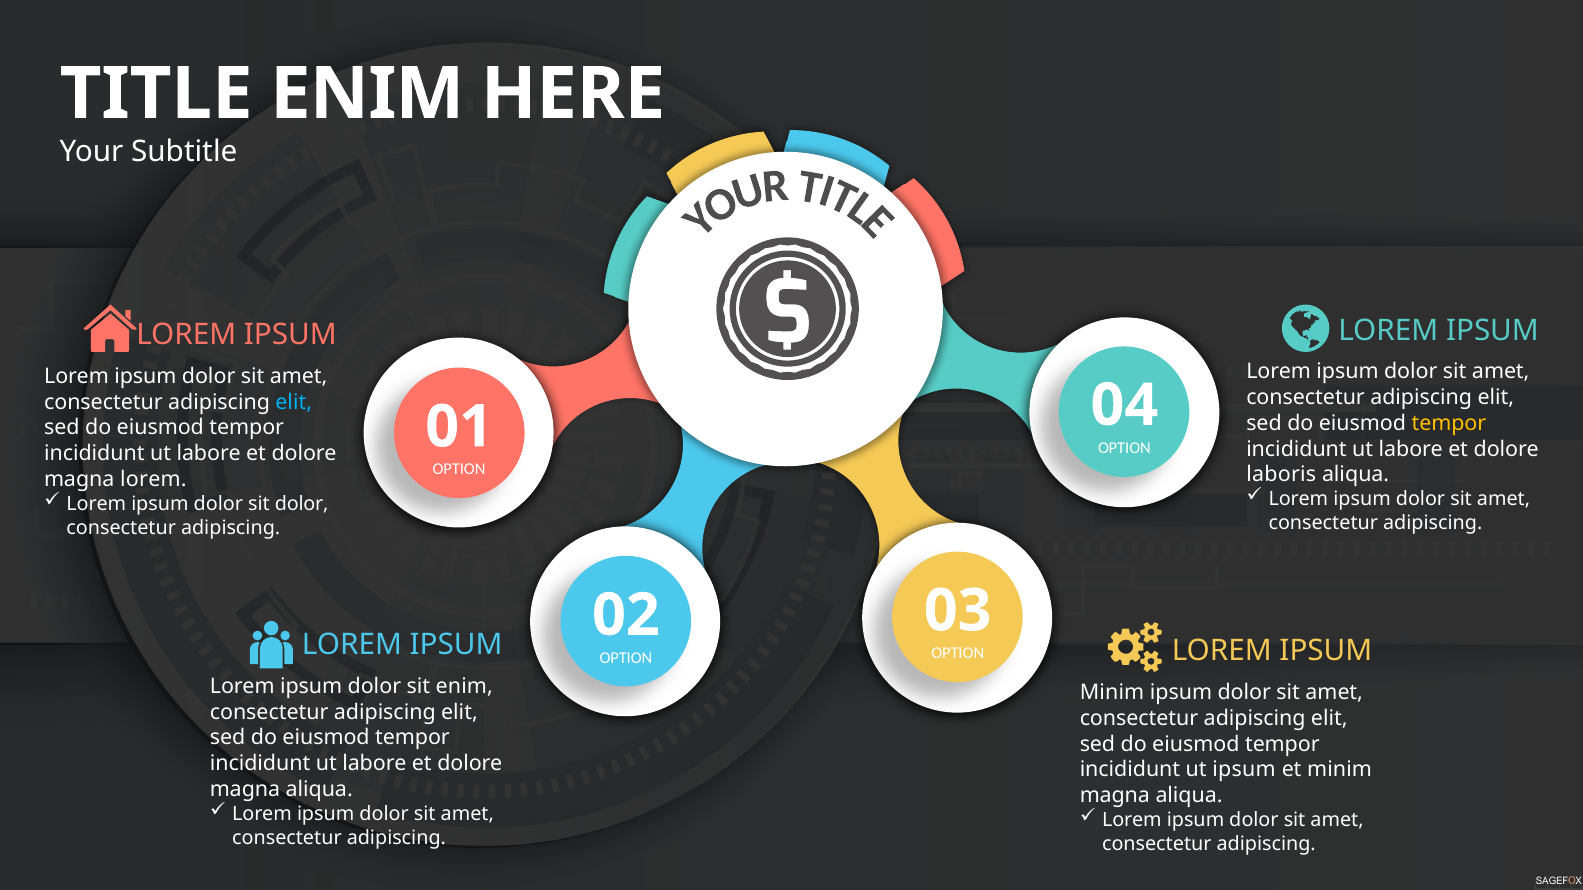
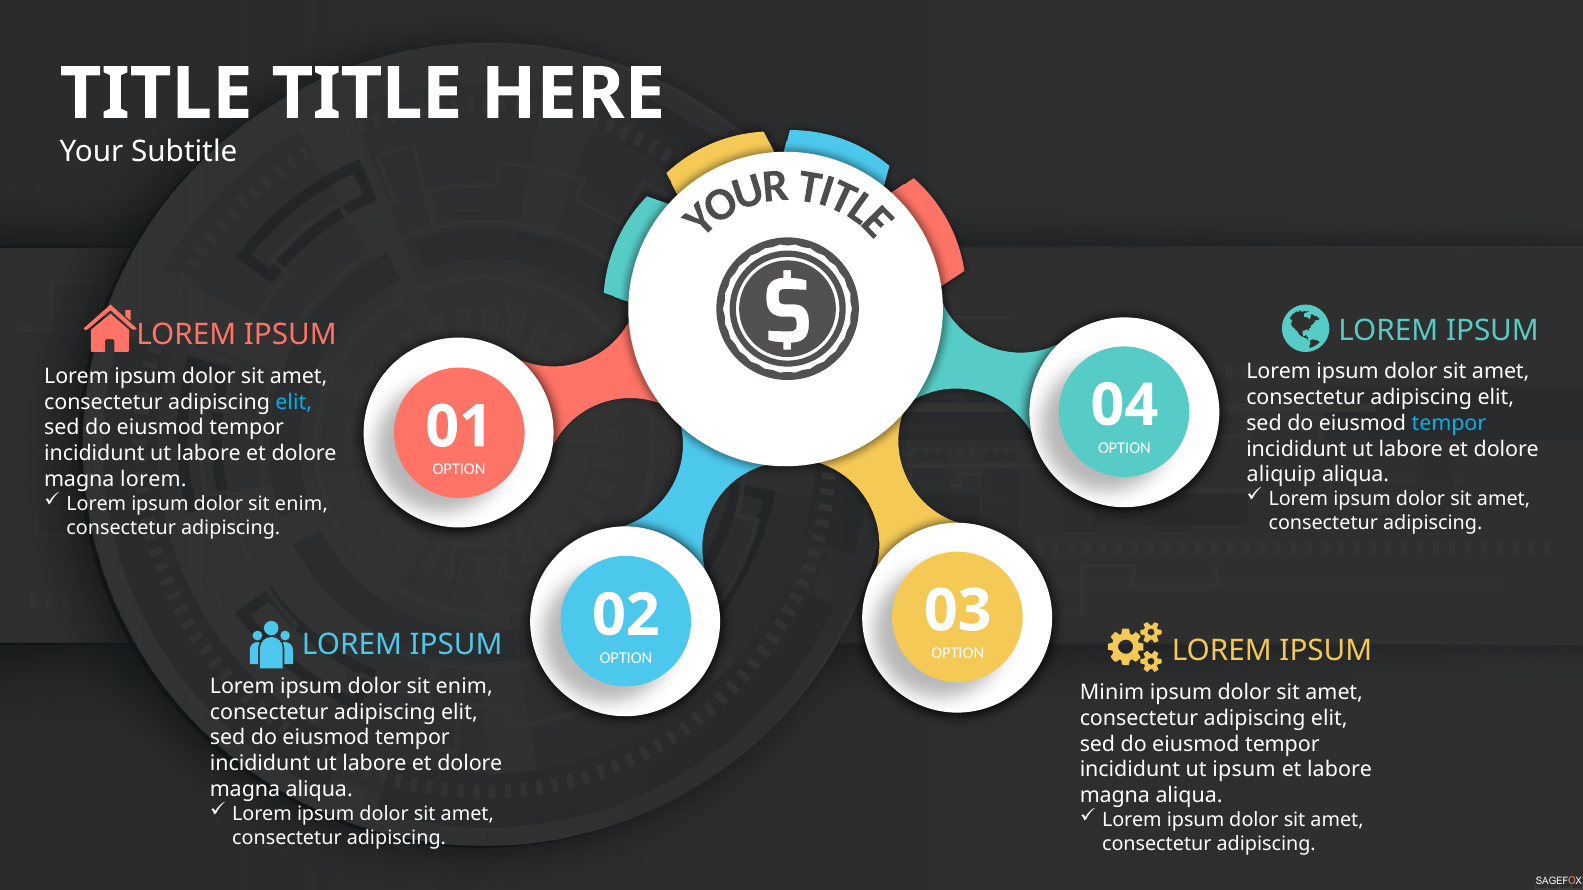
ENIM at (367, 94): ENIM -> TITLE
tempor at (1449, 424) colour: yellow -> light blue
laboris: laboris -> aliquip
dolor at (302, 504): dolor -> enim
et minim: minim -> labore
